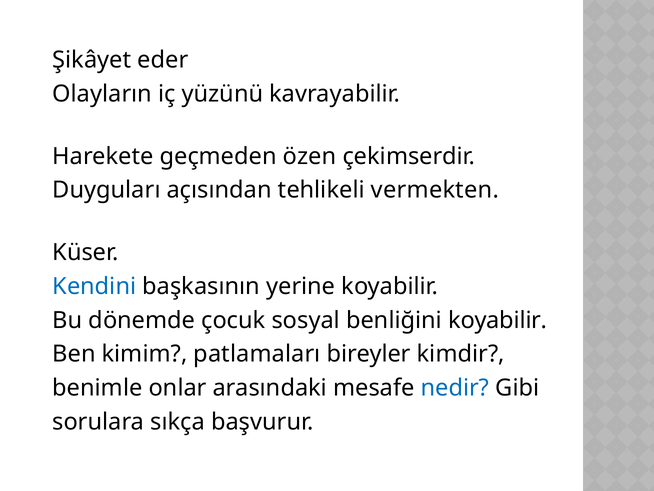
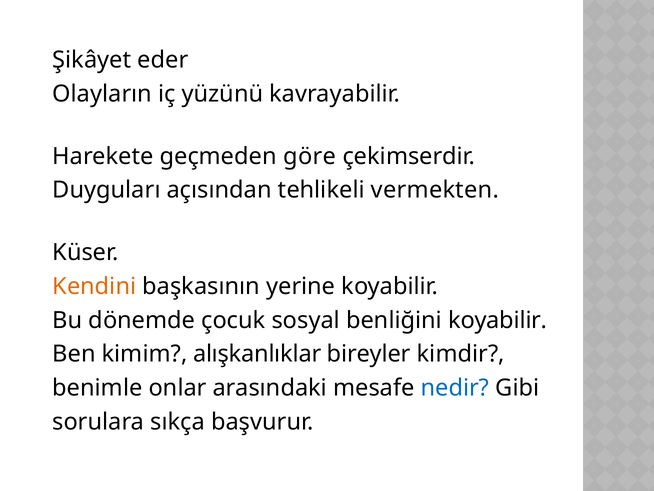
özen: özen -> göre
Kendini colour: blue -> orange
patlamaları: patlamaları -> alışkanlıklar
